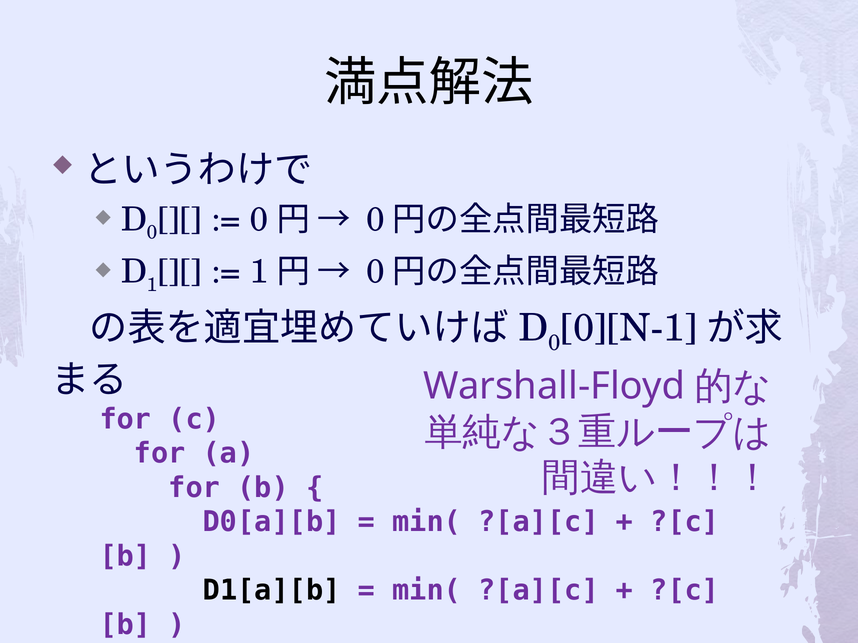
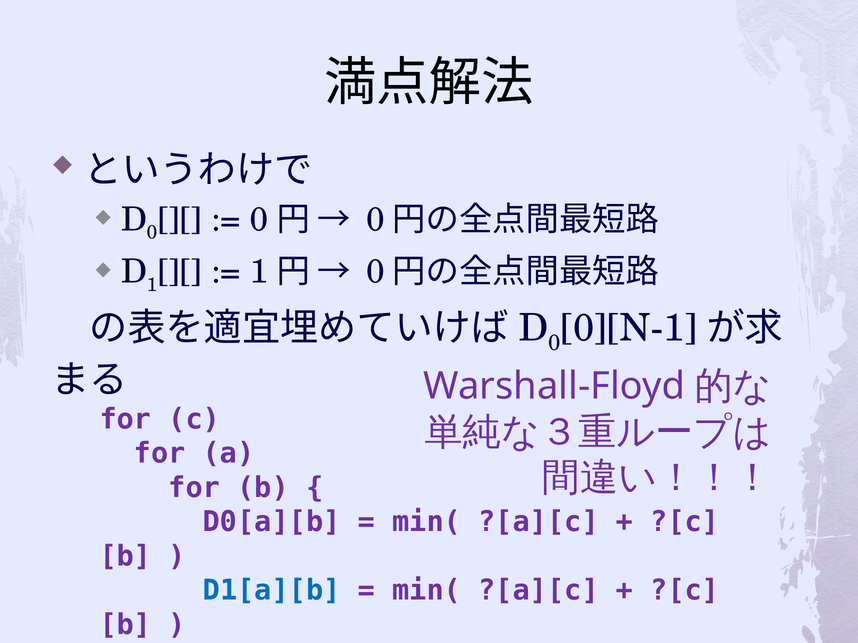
D1[a][b colour: black -> blue
